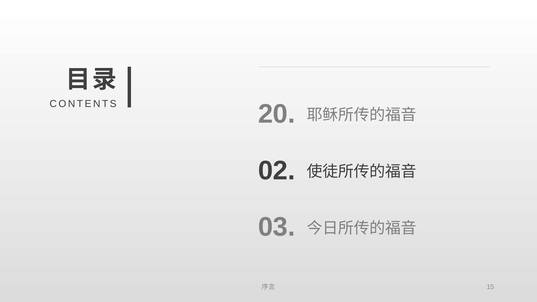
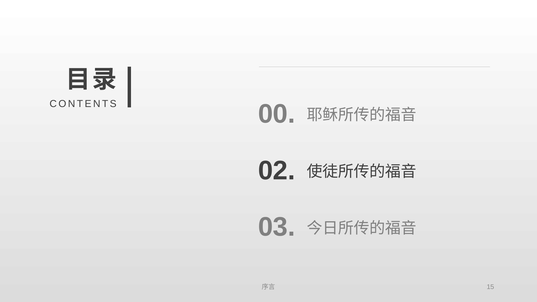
20: 20 -> 00
